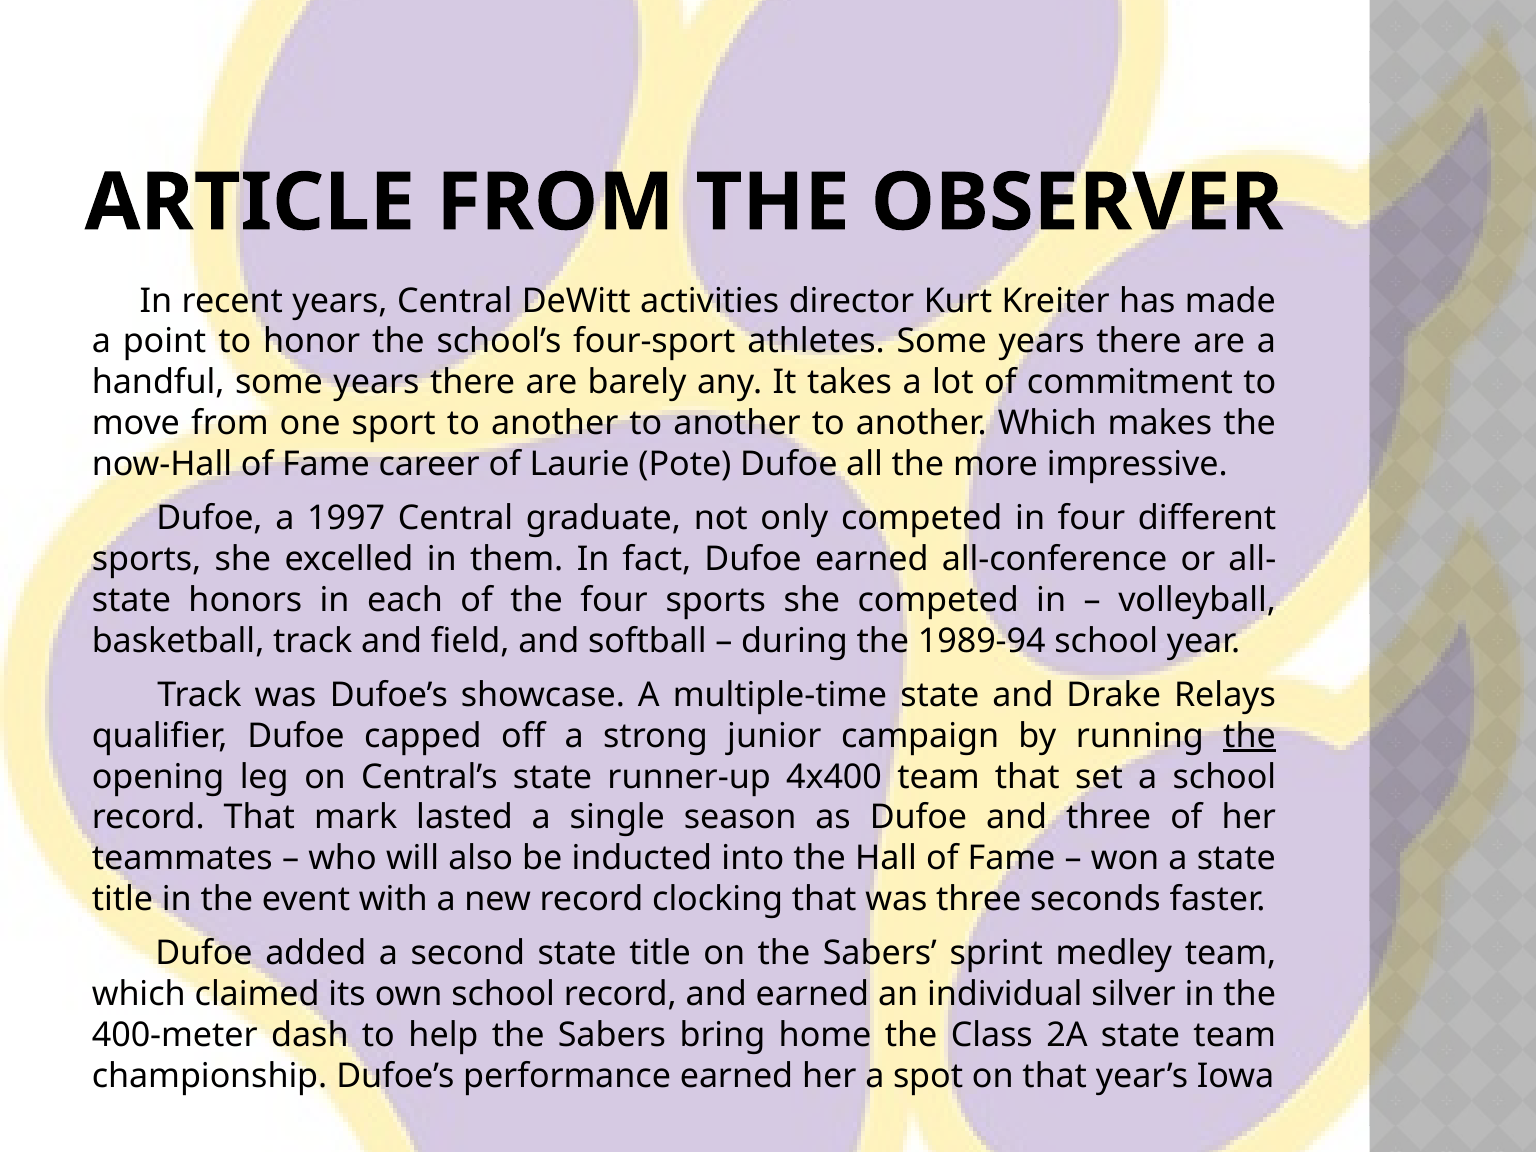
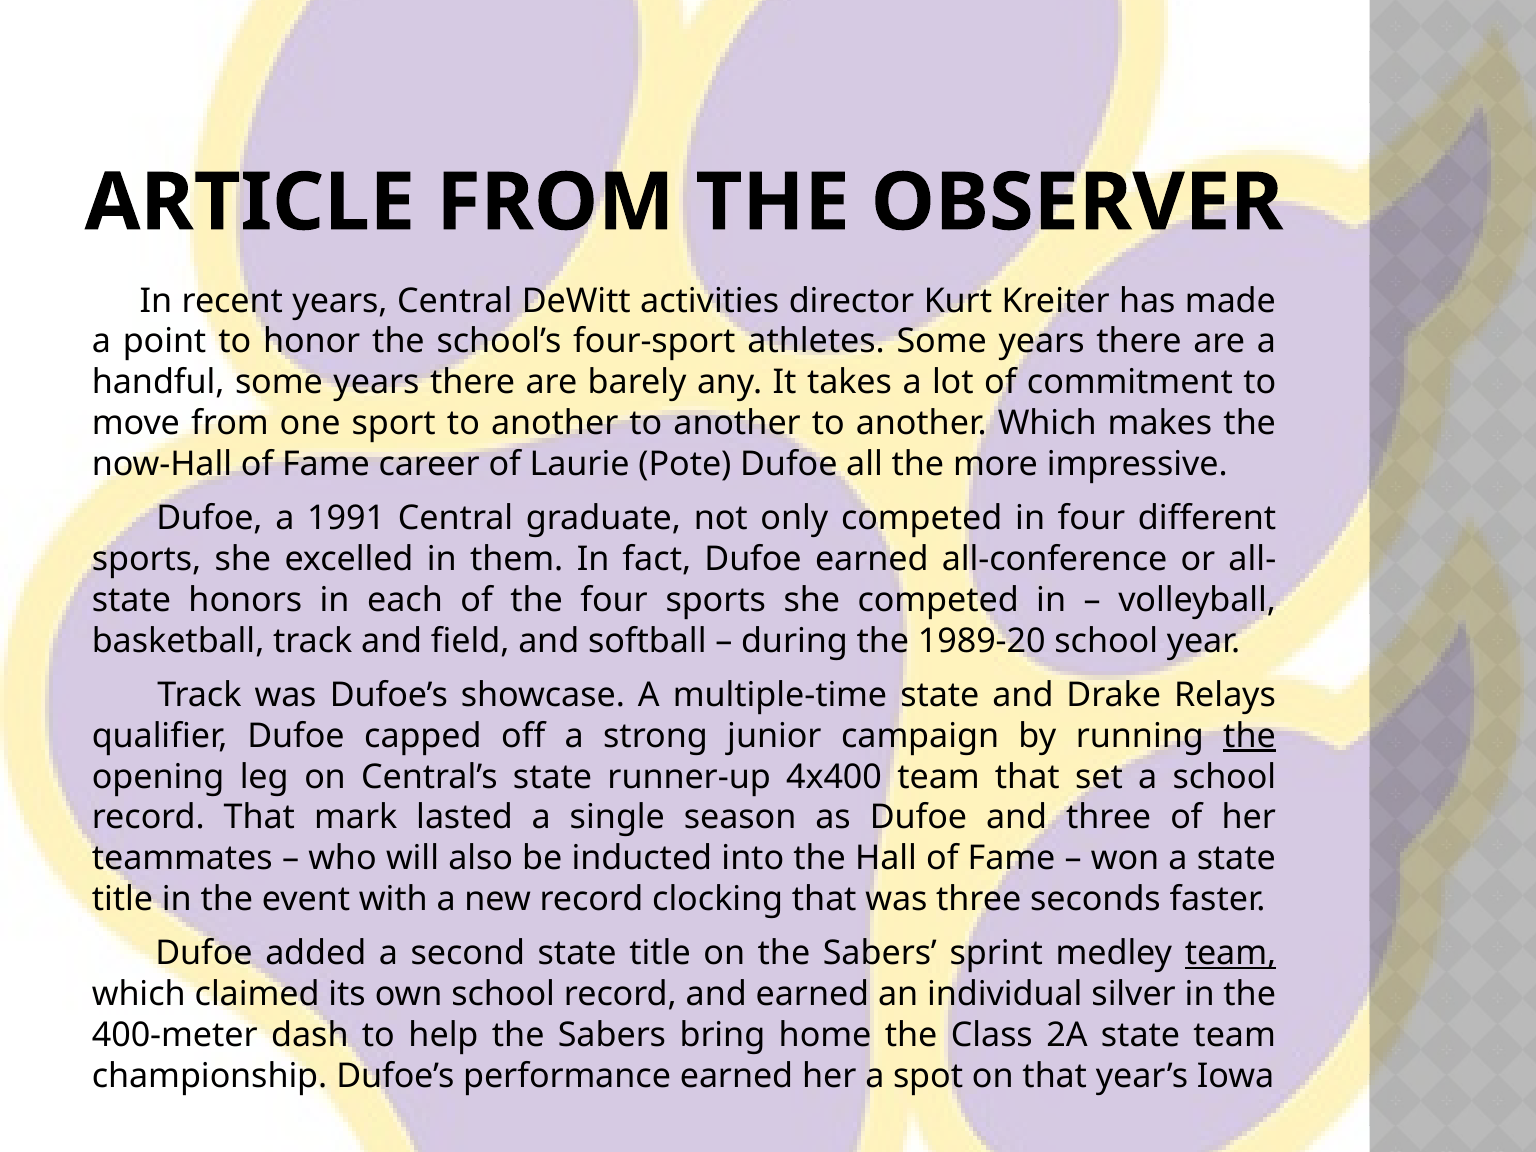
1997: 1997 -> 1991
1989-94: 1989-94 -> 1989-20
team at (1231, 953) underline: none -> present
